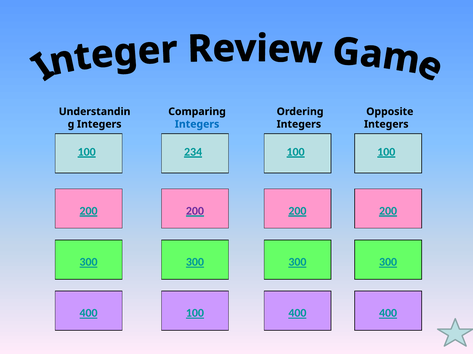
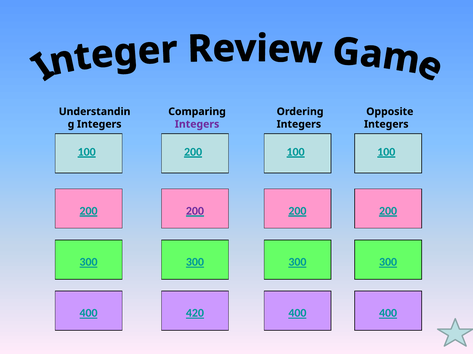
Integers at (197, 124) colour: blue -> purple
234 at (193, 152): 234 -> 200
400 100: 100 -> 420
